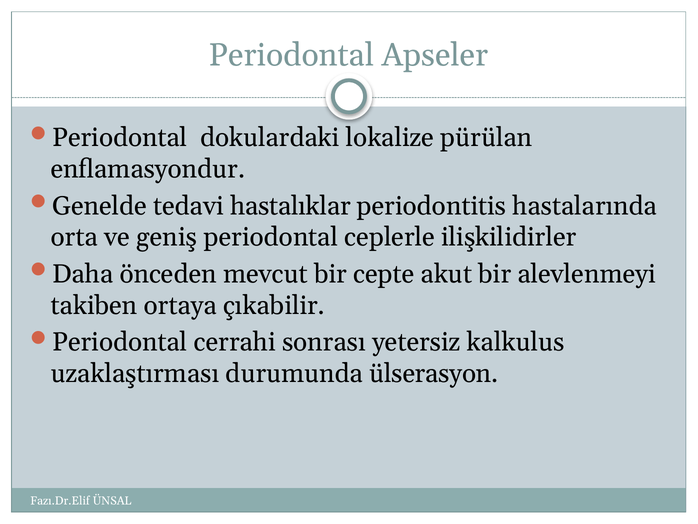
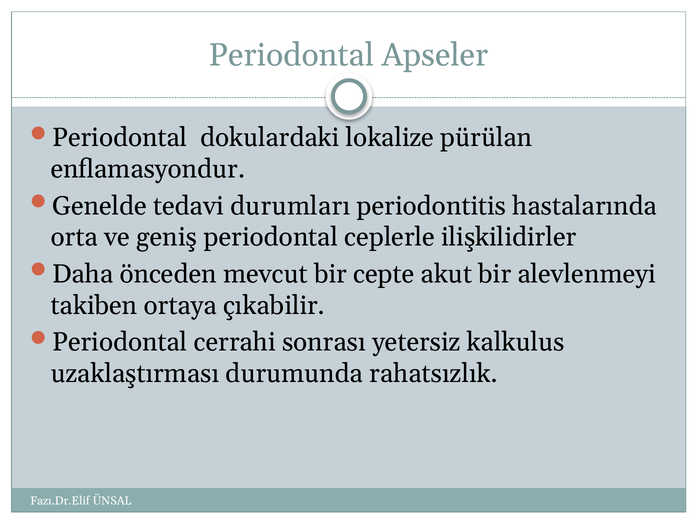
hastalıklar: hastalıklar -> durumları
ülserasyon: ülserasyon -> rahatsızlık
